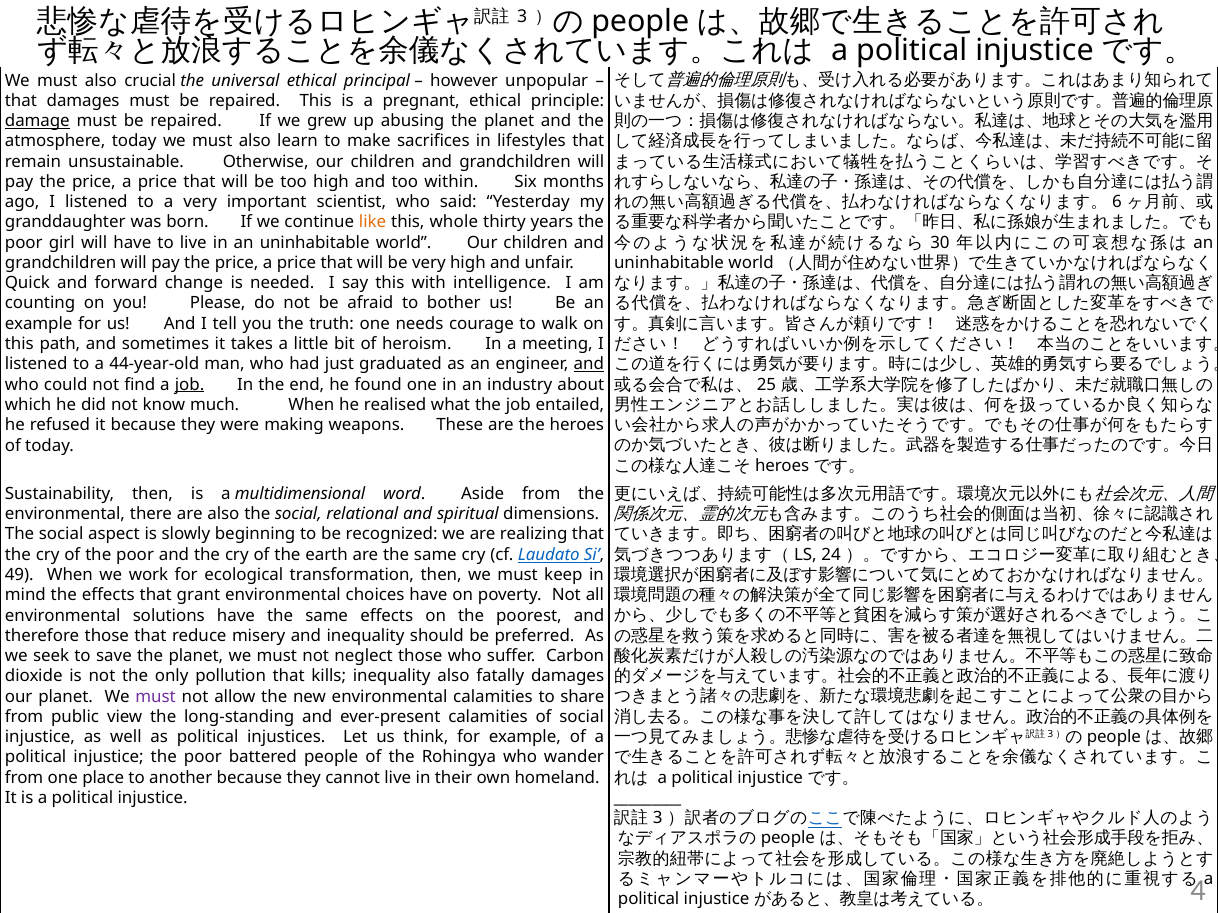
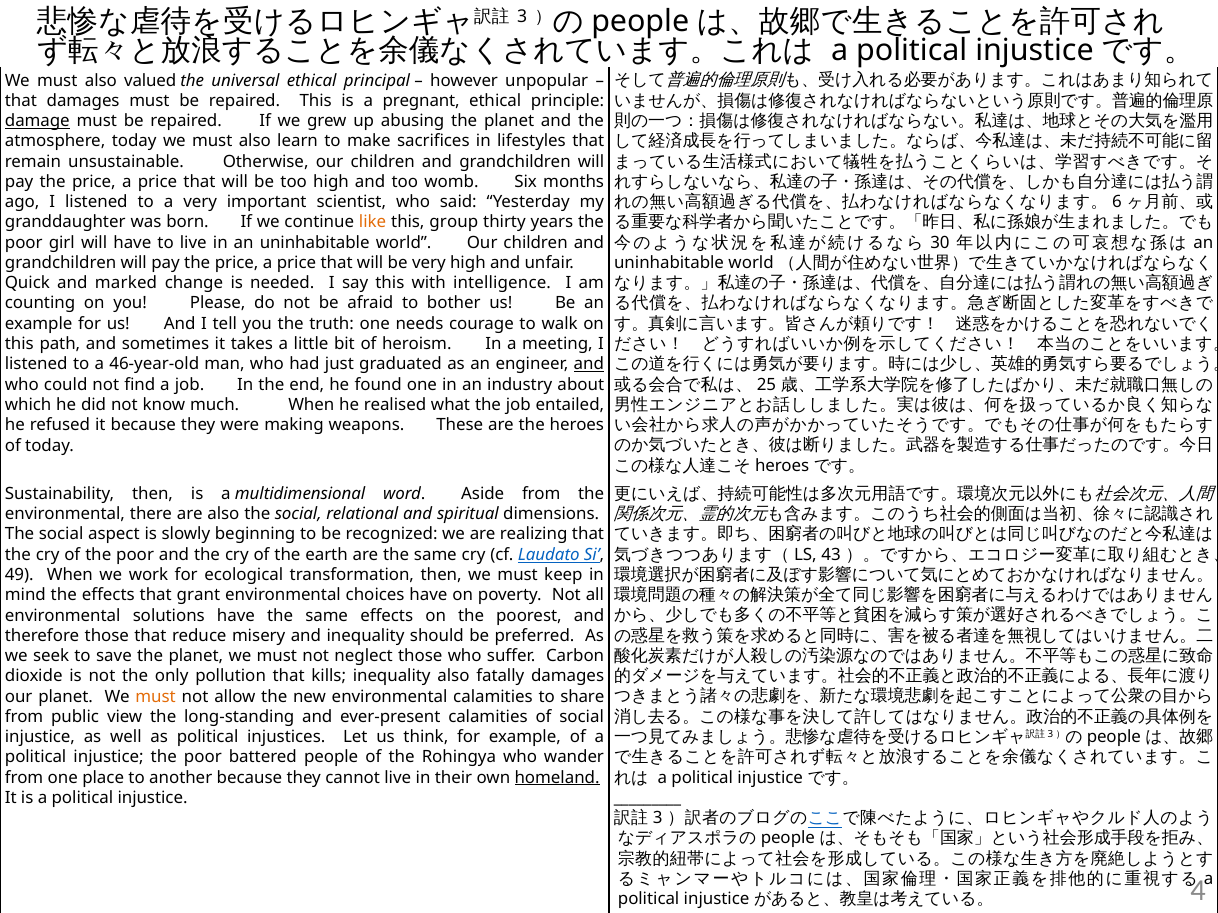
crucial: crucial -> valued
within: within -> womb
whole: whole -> group
forward: forward -> marked
44-year-old: 44-year-old -> 46-year-old
job at (190, 385) underline: present -> none
24: 24 -> 43
must at (156, 697) colour: purple -> orange
homeland underline: none -> present
